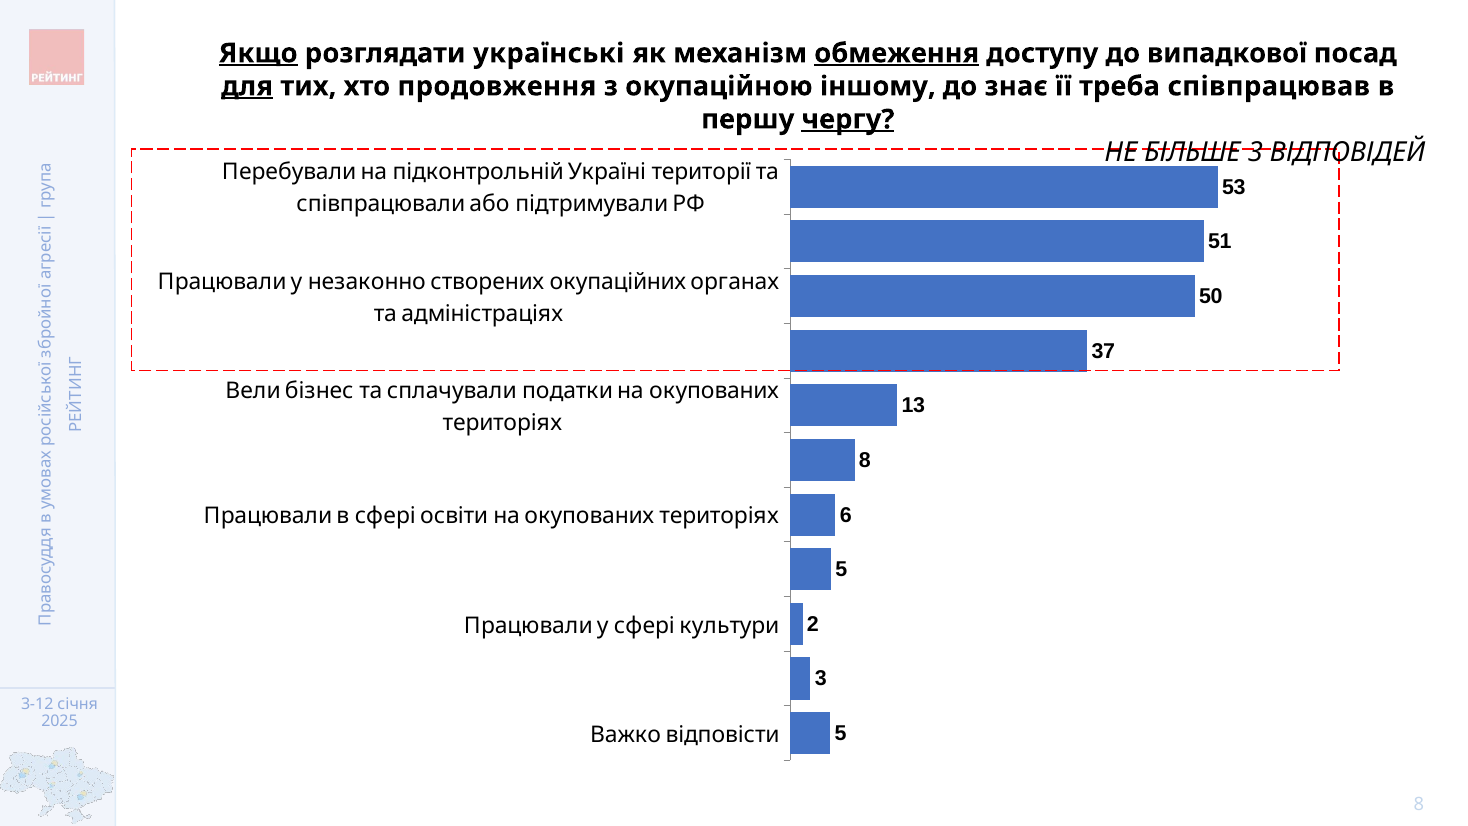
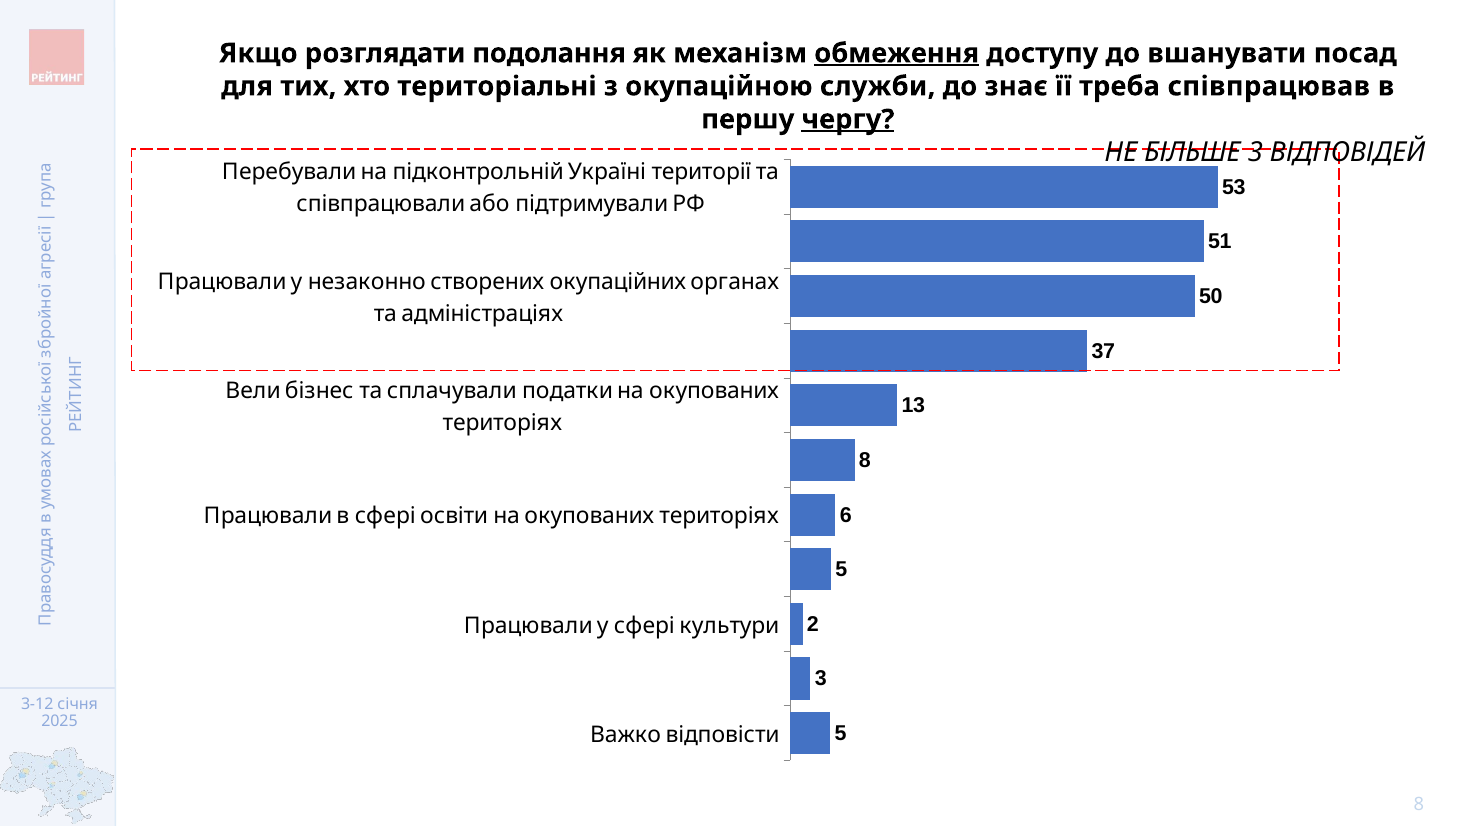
Якщо underline: present -> none
українські: українські -> подолання
випадкової: випадкової -> вшанувати
для underline: present -> none
продовження: продовження -> територіальні
іншому: іншому -> служби
